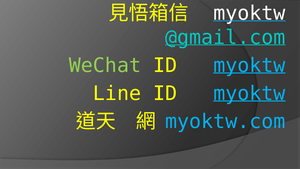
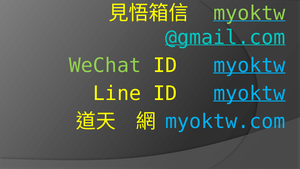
myoktw at (249, 13) colour: white -> light green
